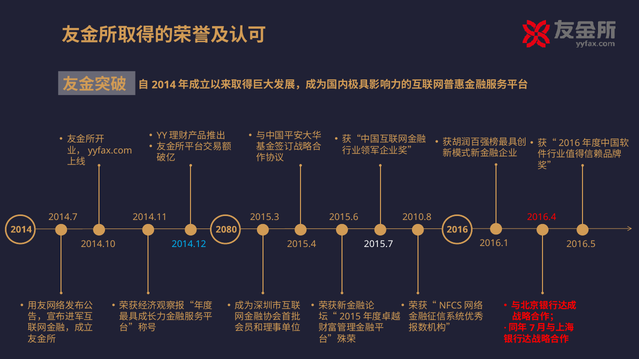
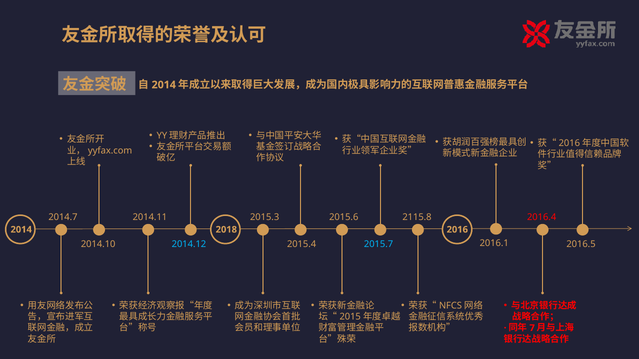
2010.8: 2010.8 -> 2115.8
2080: 2080 -> 2018
2015.7 colour: white -> light blue
